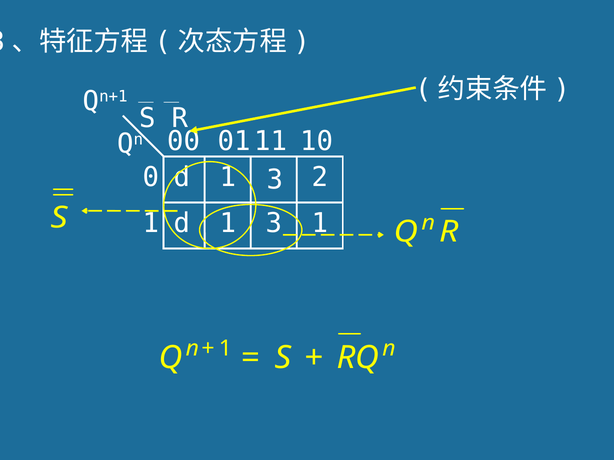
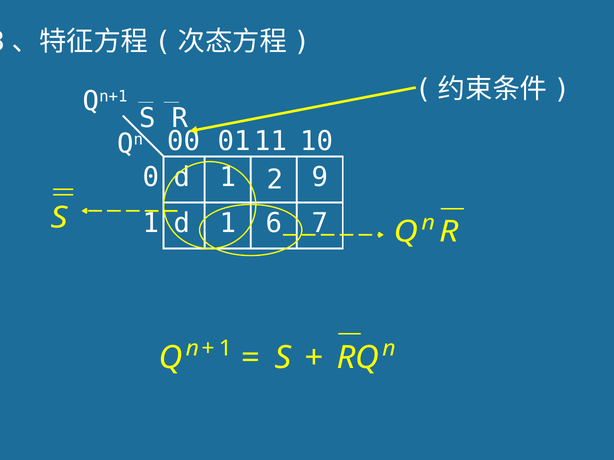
3 at (275, 180): 3 -> 2
2: 2 -> 9
3 at (274, 223): 3 -> 6
1 at (320, 223): 1 -> 7
